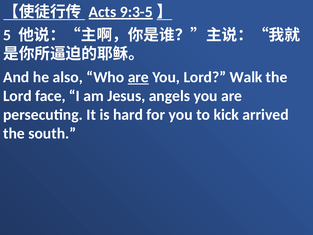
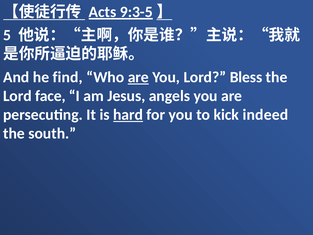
also: also -> find
Walk: Walk -> Bless
hard underline: none -> present
arrived: arrived -> indeed
